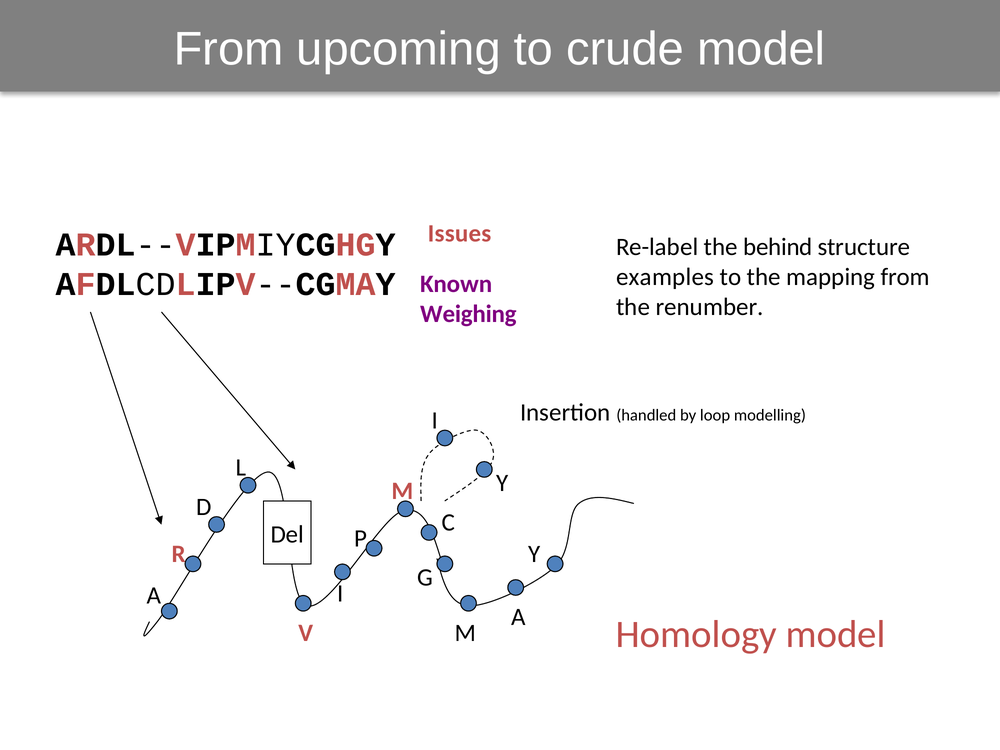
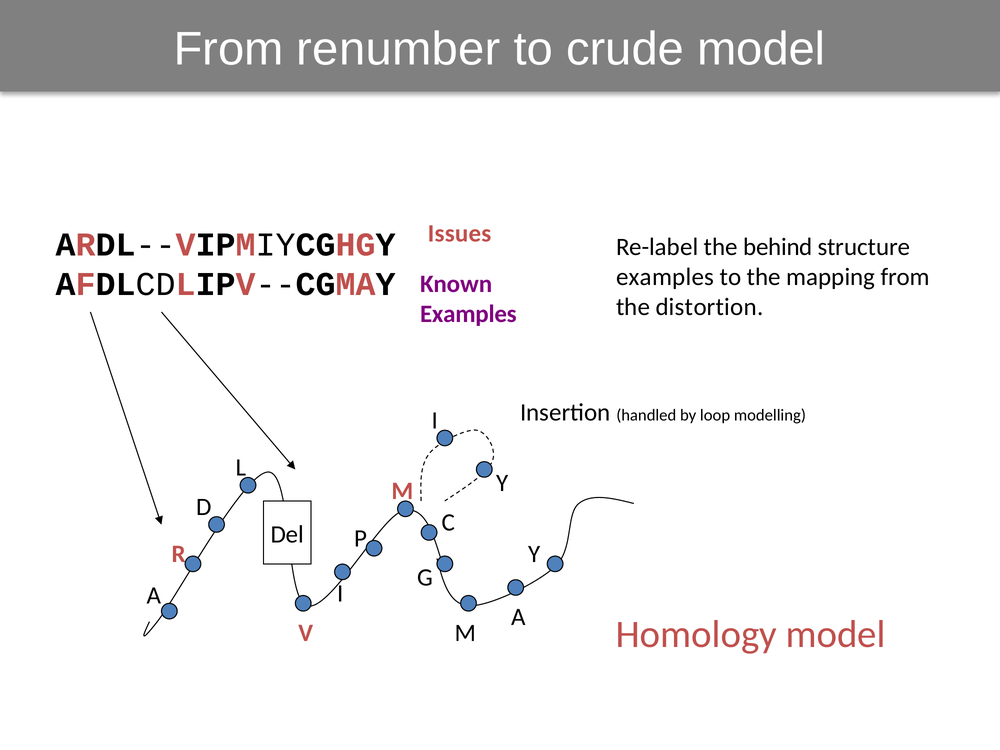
upcoming: upcoming -> renumber
renumber: renumber -> distortion
Weighing at (468, 314): Weighing -> Examples
